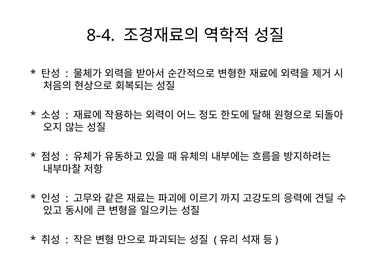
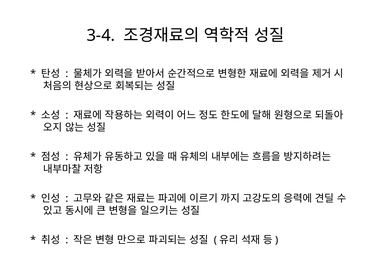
8-4: 8-4 -> 3-4
